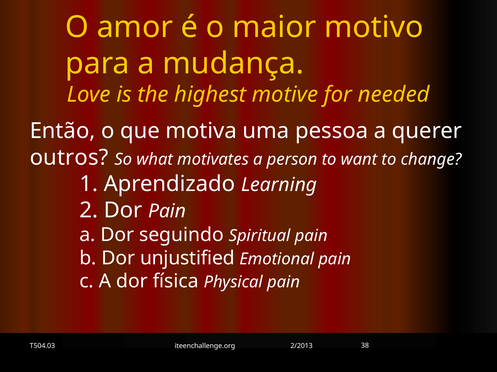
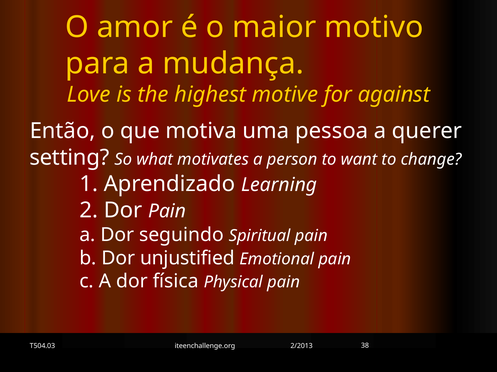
needed: needed -> against
outros: outros -> setting
